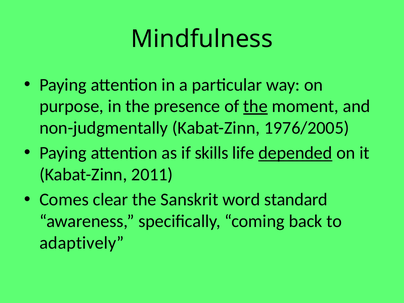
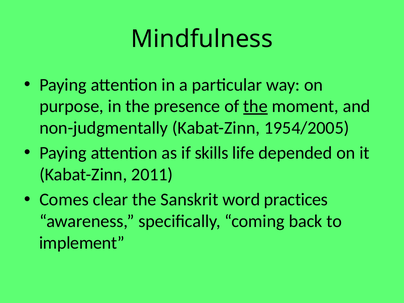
1976/2005: 1976/2005 -> 1954/2005
depended underline: present -> none
standard: standard -> practices
adaptively: adaptively -> implement
